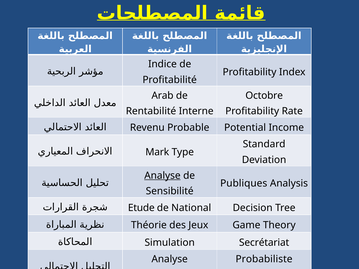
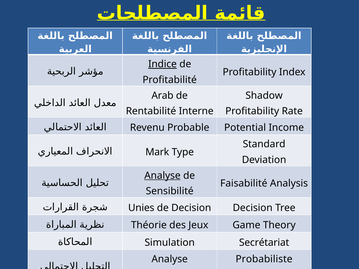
Indice underline: none -> present
Octobre: Octobre -> Shadow
Publiques: Publiques -> Faisabilité
Etude: Etude -> Unies
de National: National -> Decision
